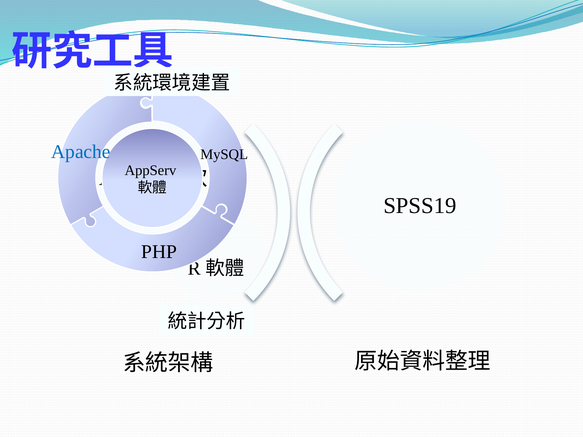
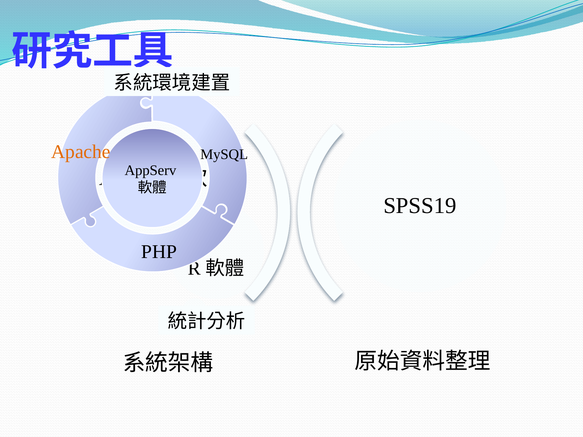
Apache colour: blue -> orange
